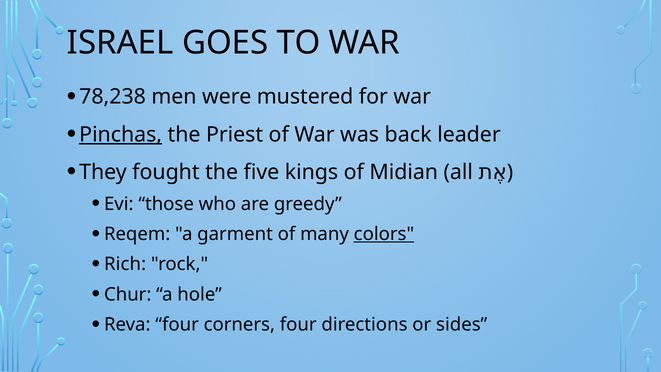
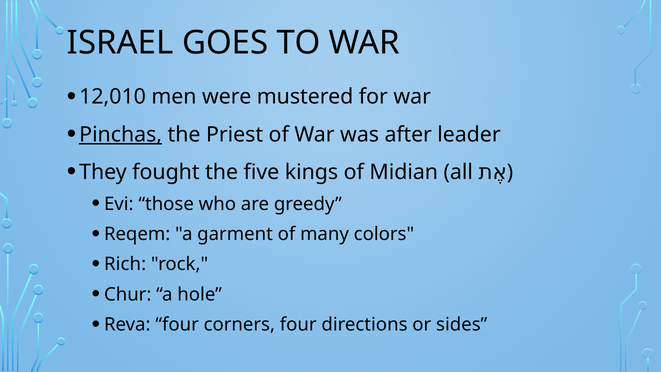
78,238: 78,238 -> 12,010
back: back -> after
colors underline: present -> none
